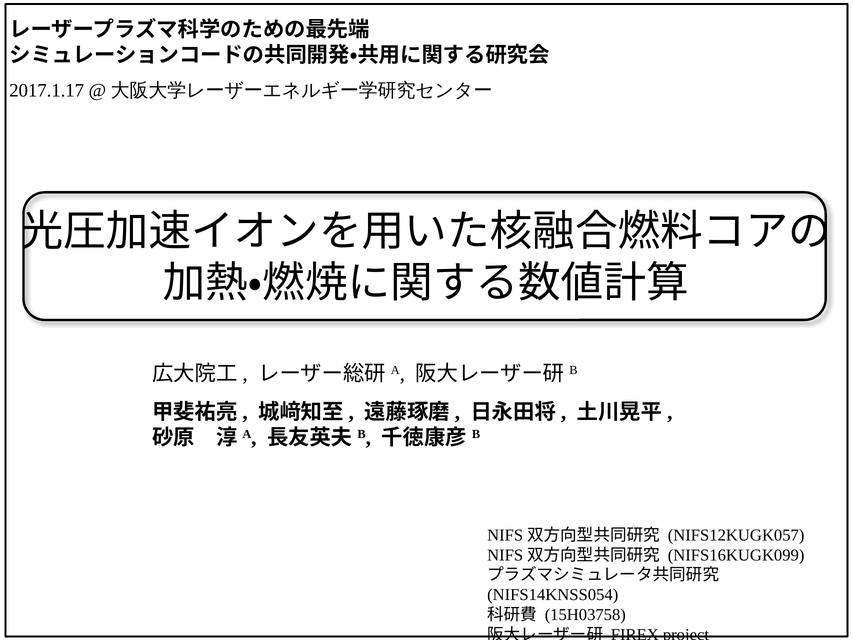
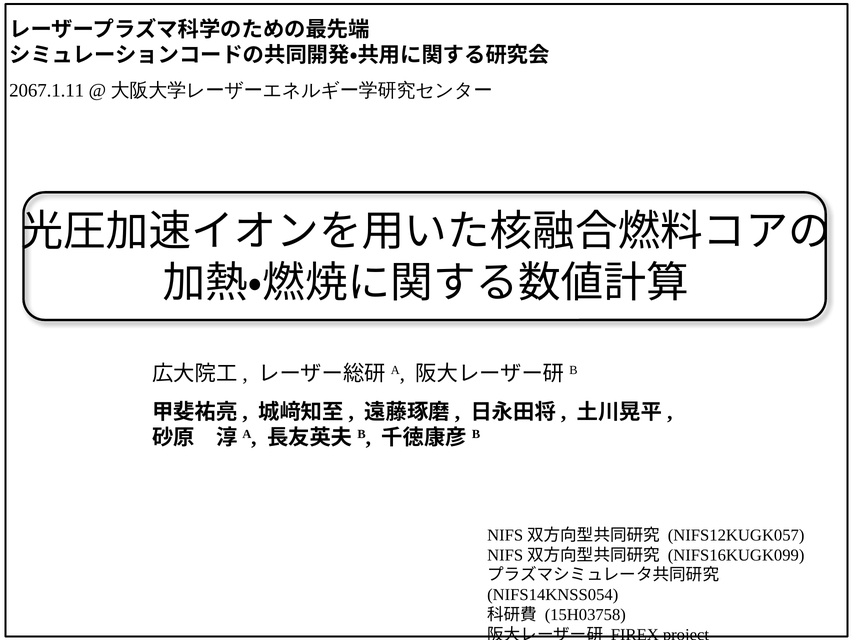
2017.1.17: 2017.1.17 -> 2067.1.11
